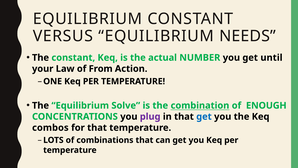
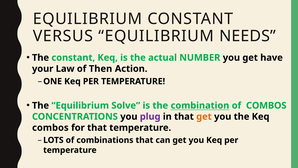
until: until -> have
From: From -> Then
of ENOUGH: ENOUGH -> COMBOS
get at (204, 116) colour: blue -> orange
